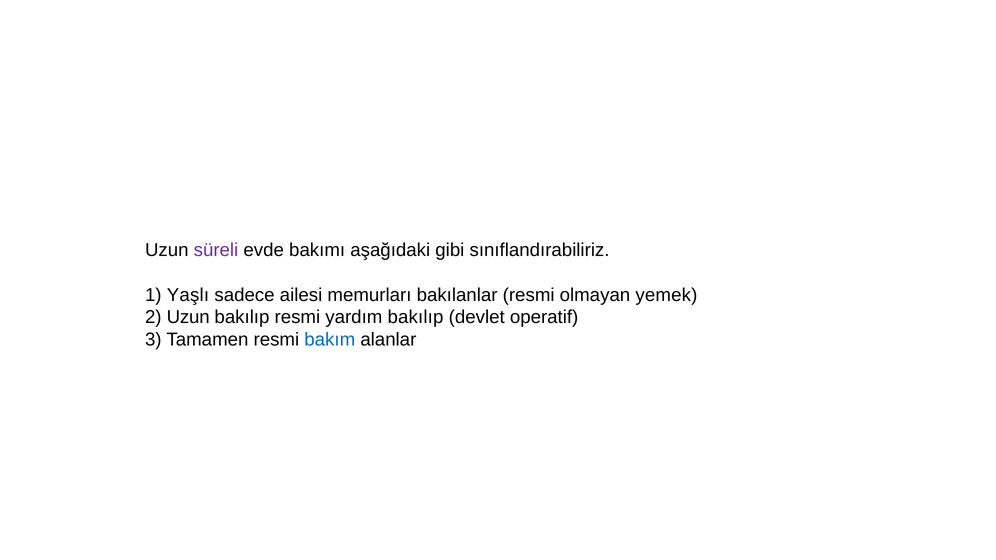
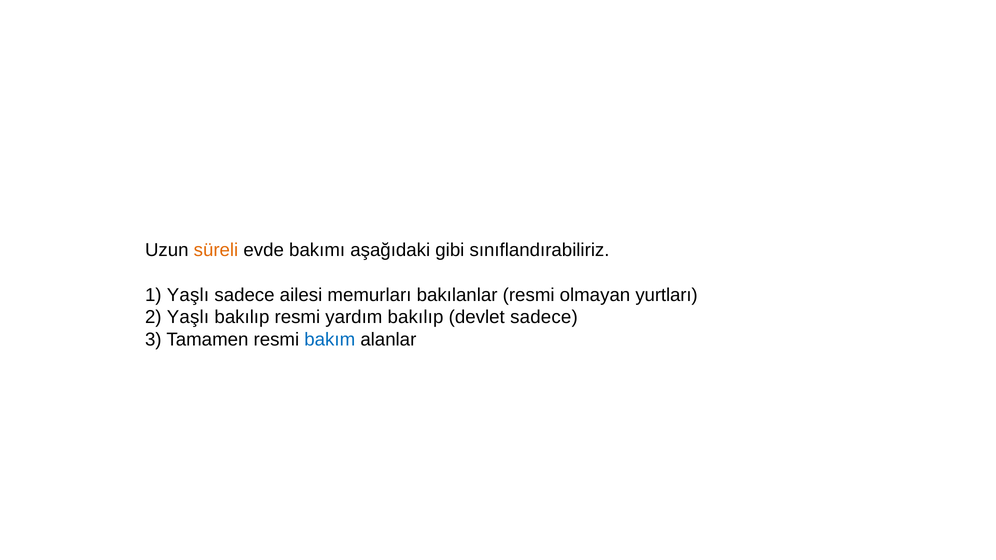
süreli colour: purple -> orange
yemek: yemek -> yurtları
2 Uzun: Uzun -> Yaşlı
devlet operatif: operatif -> sadece
